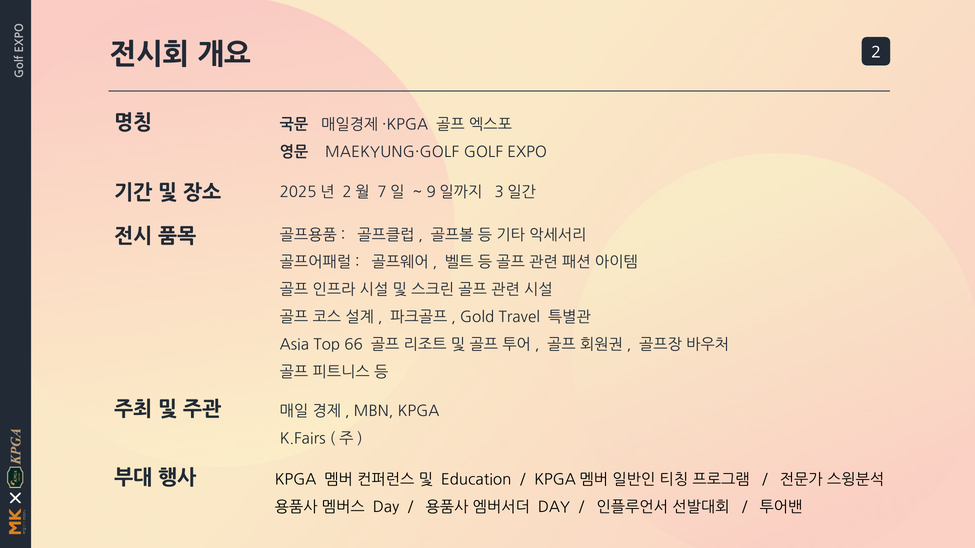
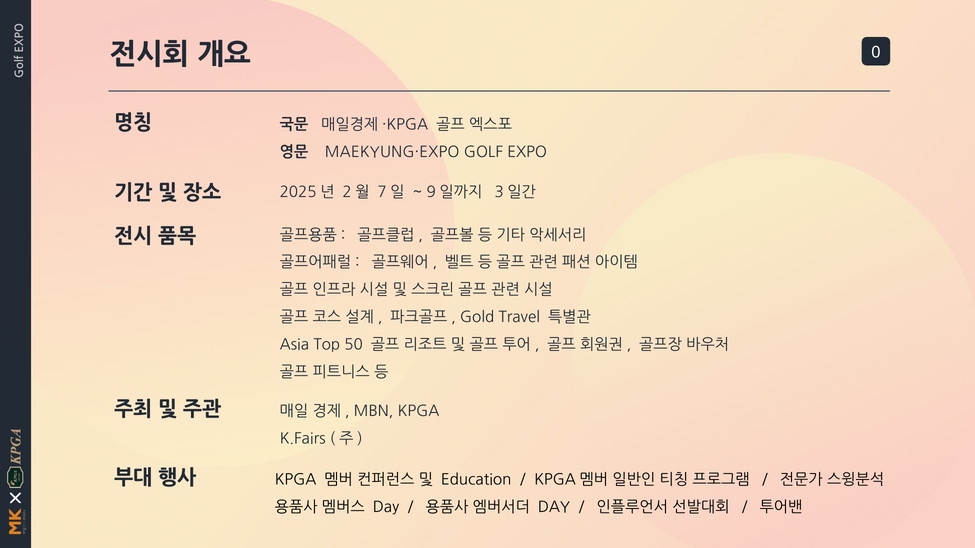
2: 2 -> 0
MAEKYUNG·GOLF: MAEKYUNG·GOLF -> MAEKYUNG·EXPO
66: 66 -> 50
